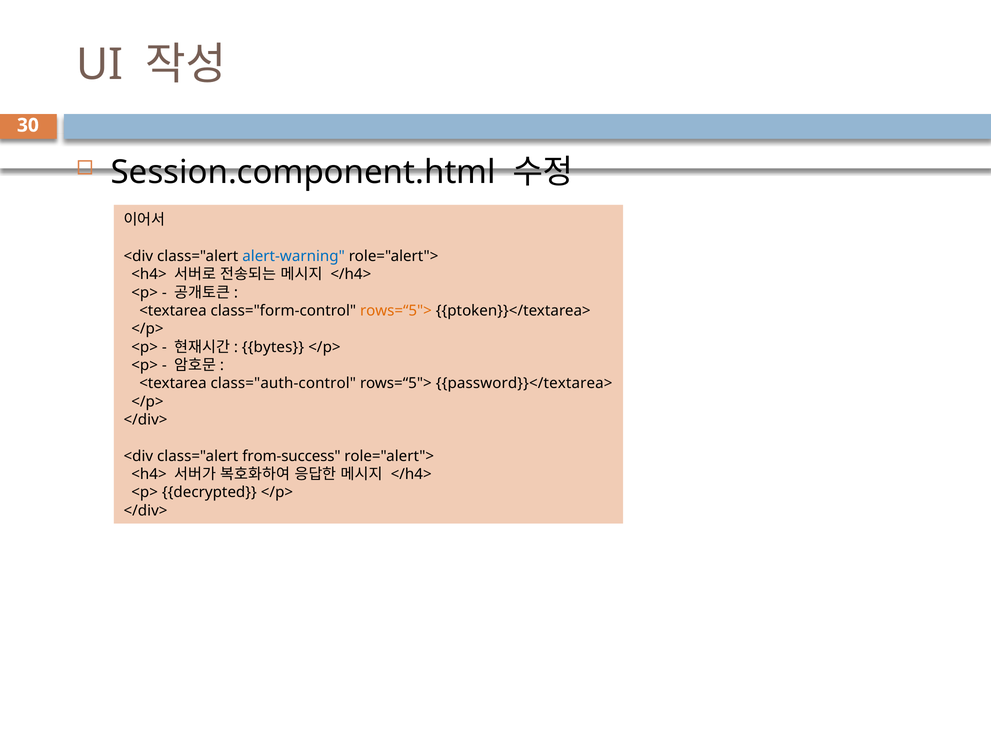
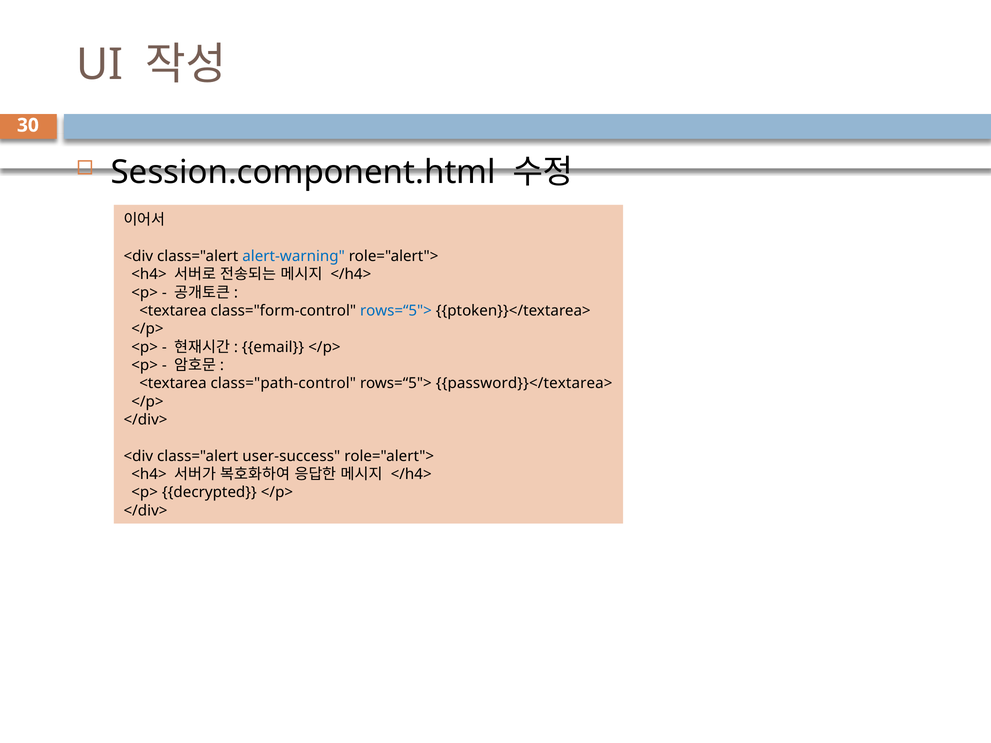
rows=“5"> at (396, 311) colour: orange -> blue
bytes: bytes -> email
class="auth-control: class="auth-control -> class="path-control
from-success: from-success -> user-success
